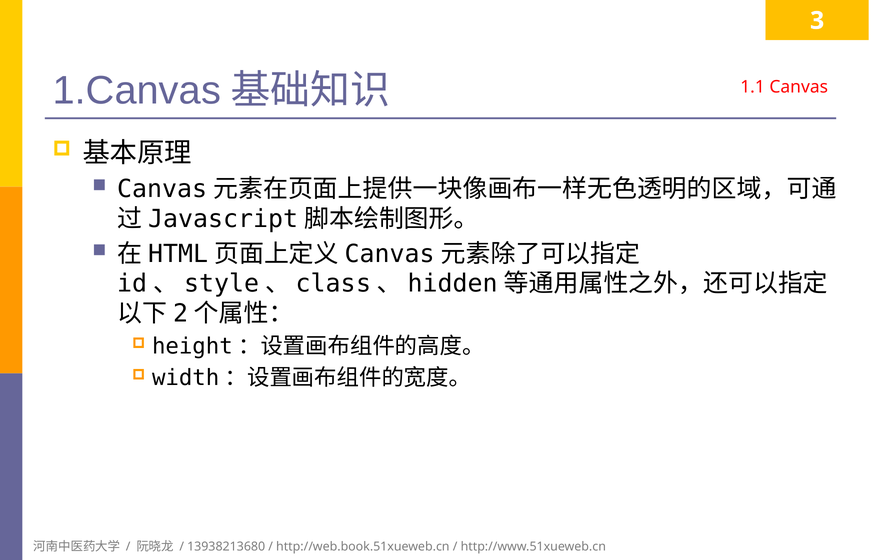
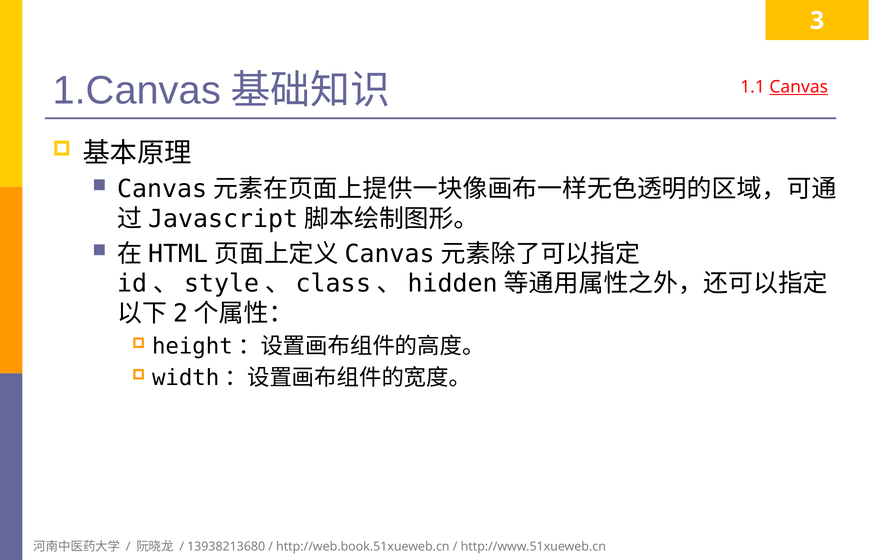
Canvas underline: none -> present
